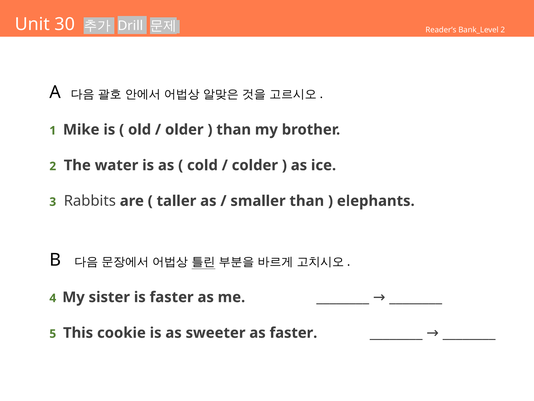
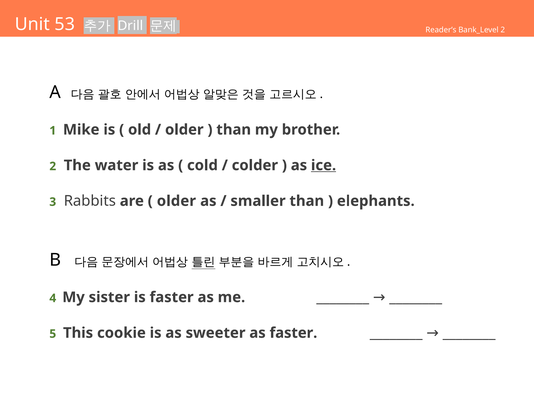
30: 30 -> 53
ice underline: none -> present
taller at (176, 201): taller -> older
